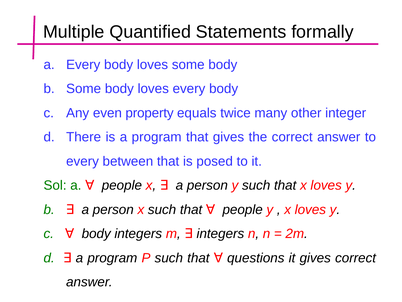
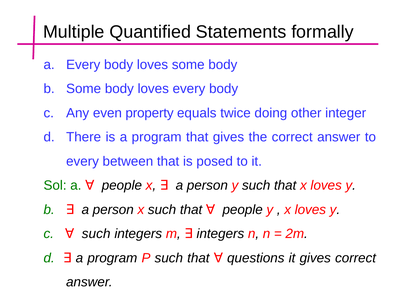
many: many -> doing
body at (96, 233): body -> such
